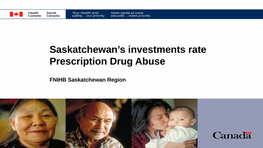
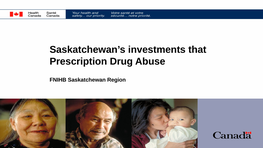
rate: rate -> that
